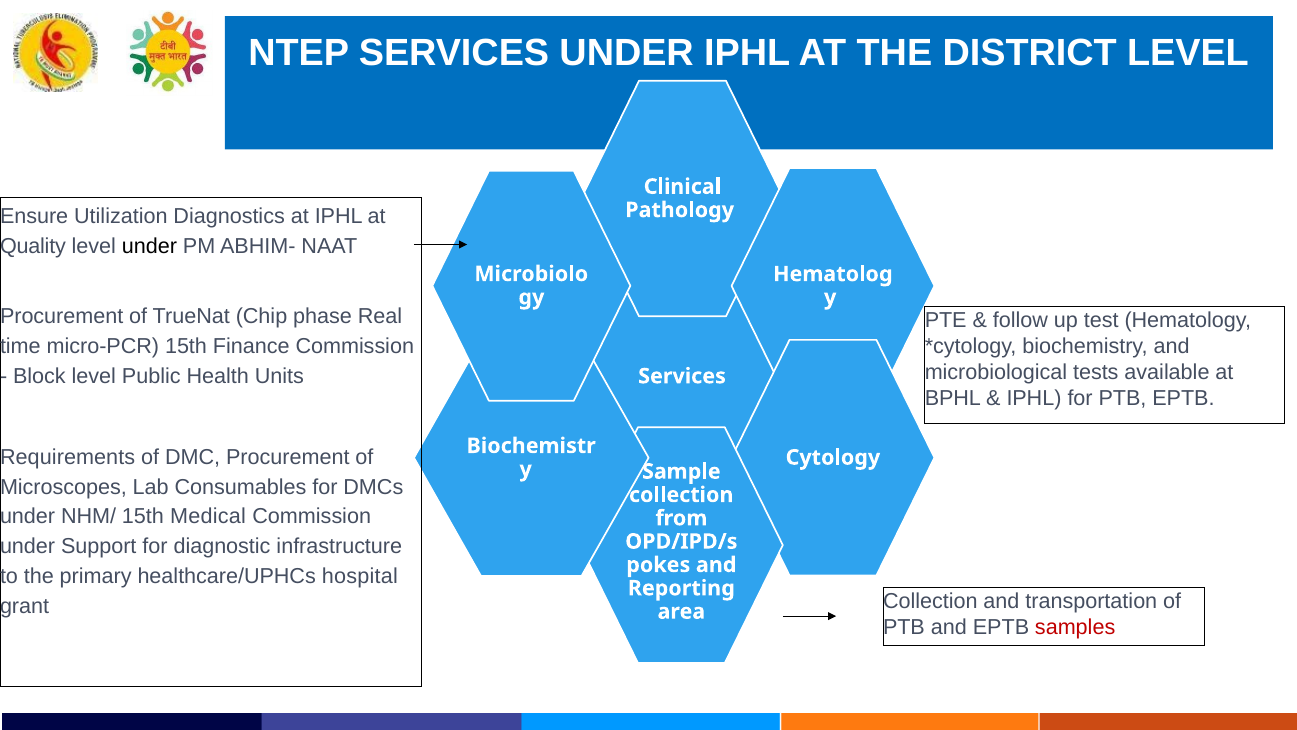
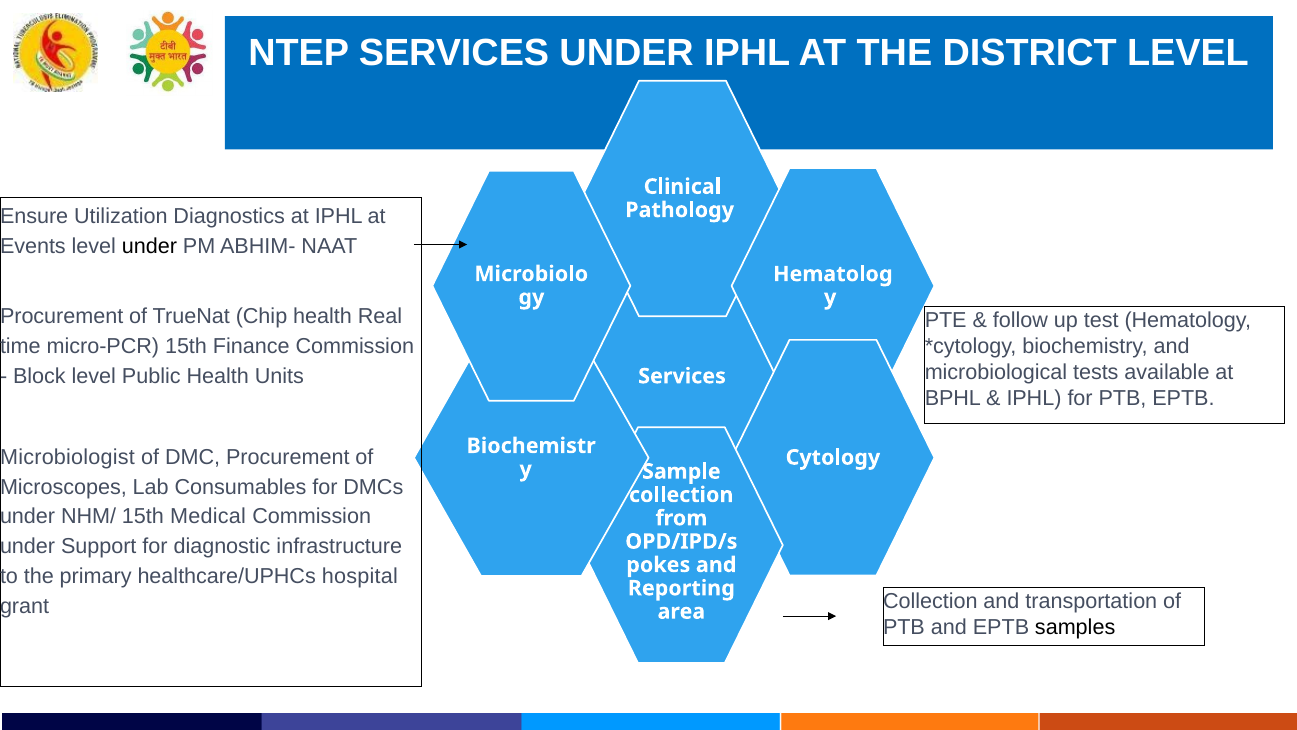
Quality: Quality -> Events
Chip phase: phase -> health
Requirements: Requirements -> Microbiologist
samples colour: red -> black
